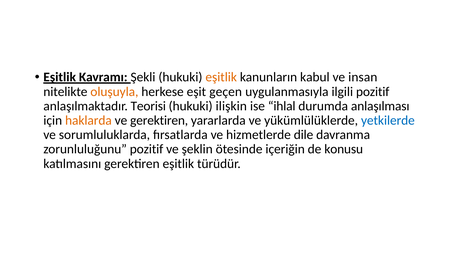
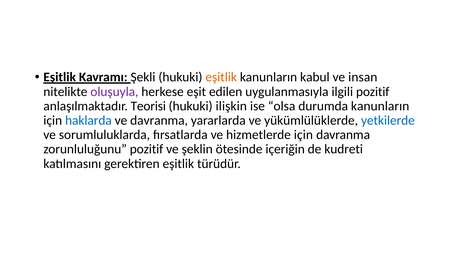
oluşuyla colour: orange -> purple
geçen: geçen -> edilen
ihlal: ihlal -> olsa
durumda anlaşılması: anlaşılması -> kanunların
haklarda colour: orange -> blue
ve gerektiren: gerektiren -> davranma
hizmetlerde dile: dile -> için
konusu: konusu -> kudreti
